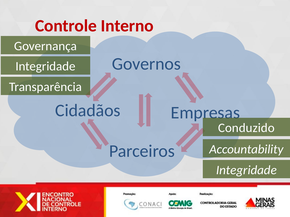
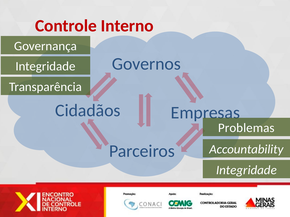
Conduzido: Conduzido -> Problemas
